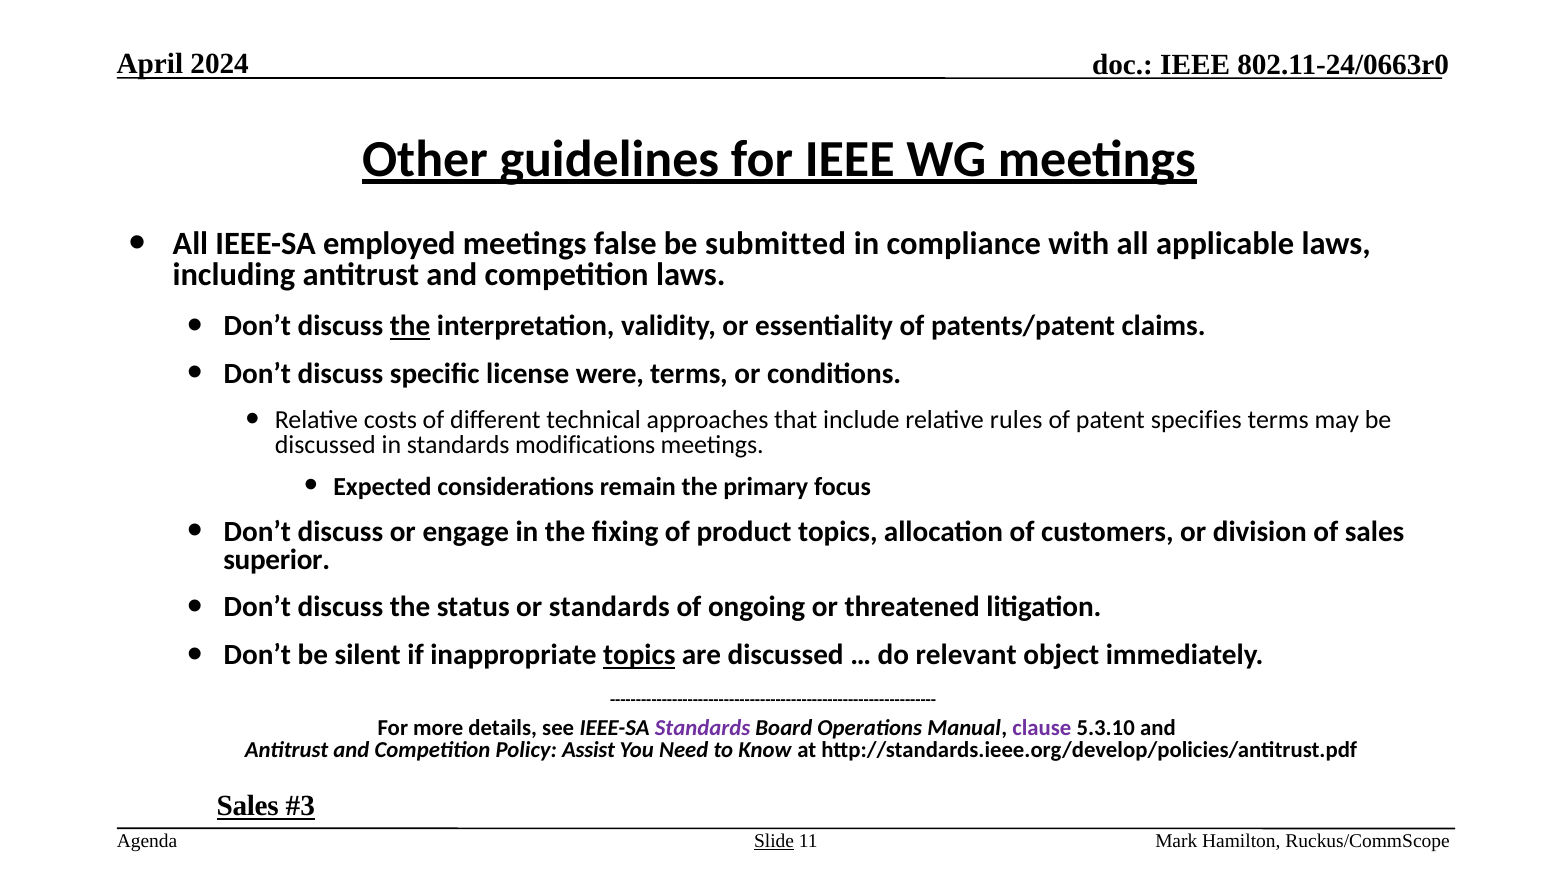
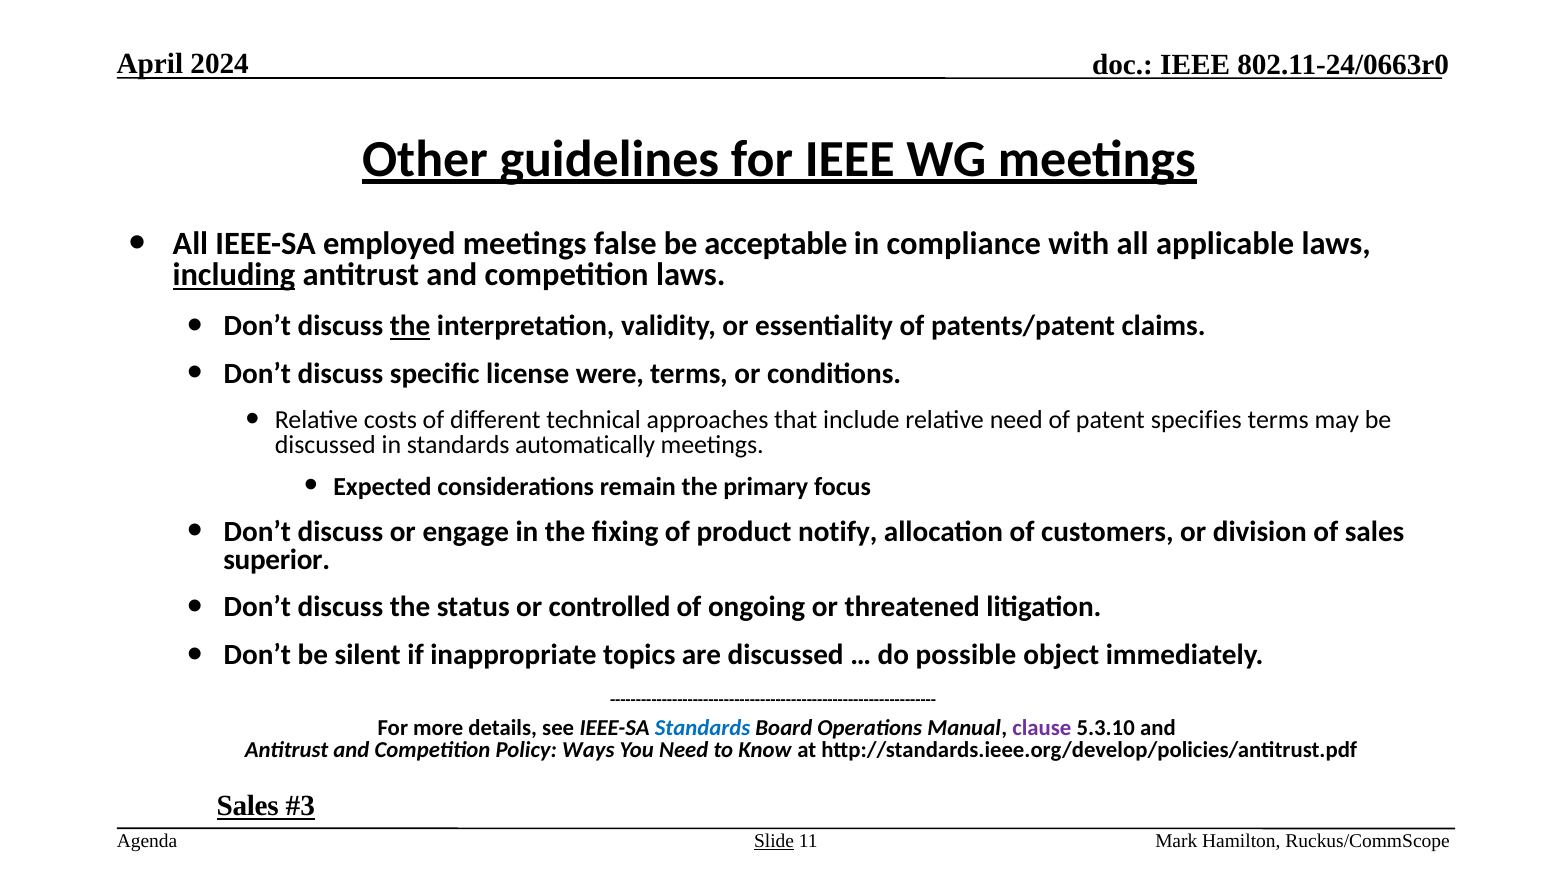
submitted: submitted -> acceptable
including underline: none -> present
relative rules: rules -> need
modifications: modifications -> automatically
product topics: topics -> notify
or standards: standards -> controlled
topics at (639, 655) underline: present -> none
relevant: relevant -> possible
Standards at (703, 728) colour: purple -> blue
Assist: Assist -> Ways
